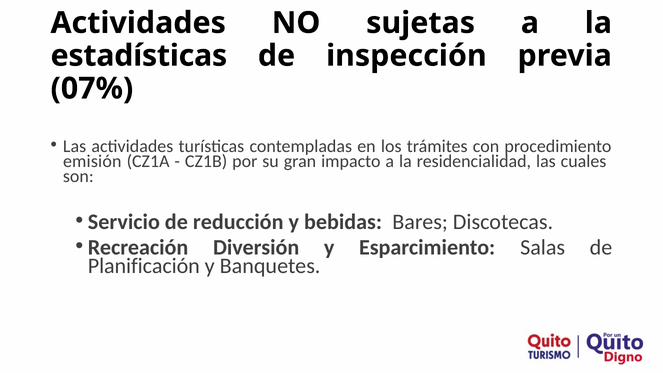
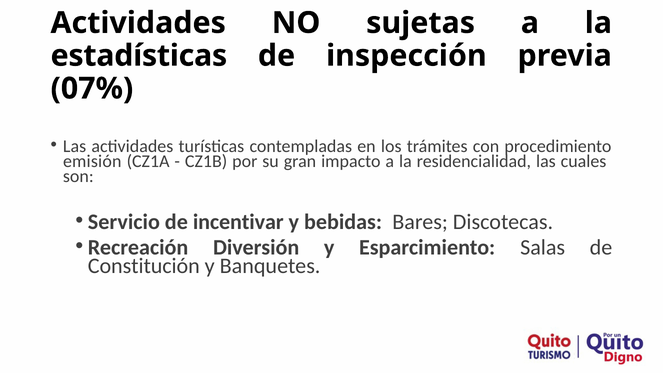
reducción: reducción -> incentivar
Planificación: Planificación -> Constitución
